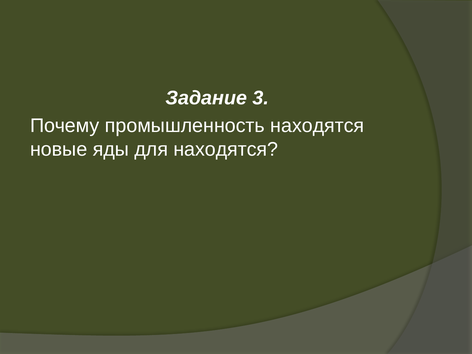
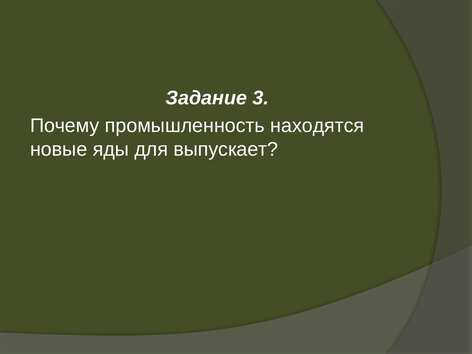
для находятся: находятся -> выпускает
